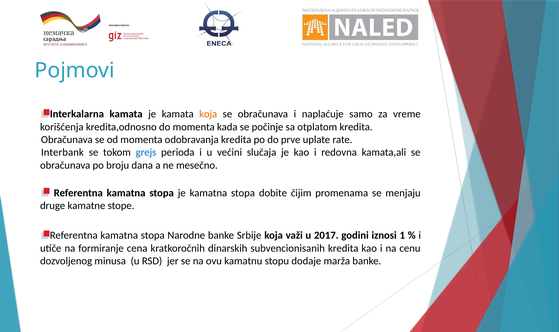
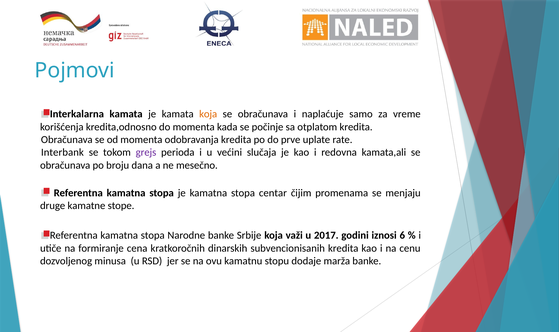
grejs colour: blue -> purple
dobite: dobite -> centar
1: 1 -> 6
